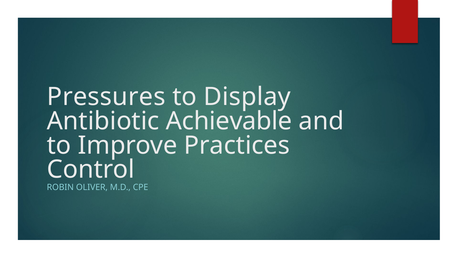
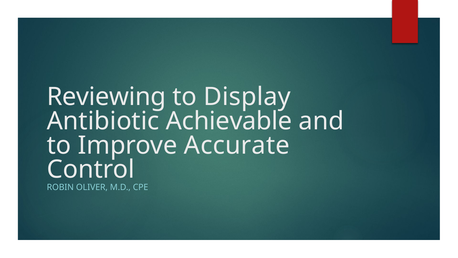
Pressures: Pressures -> Reviewing
Practices: Practices -> Accurate
